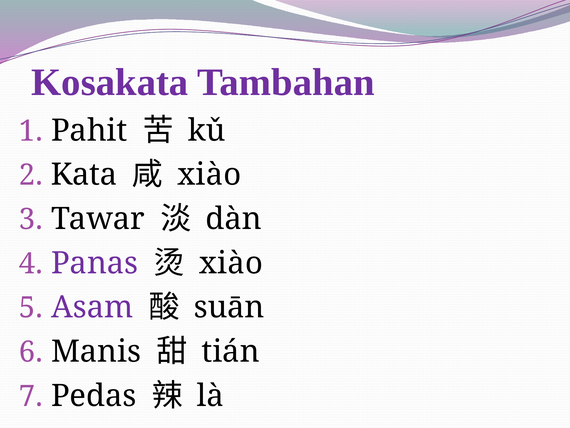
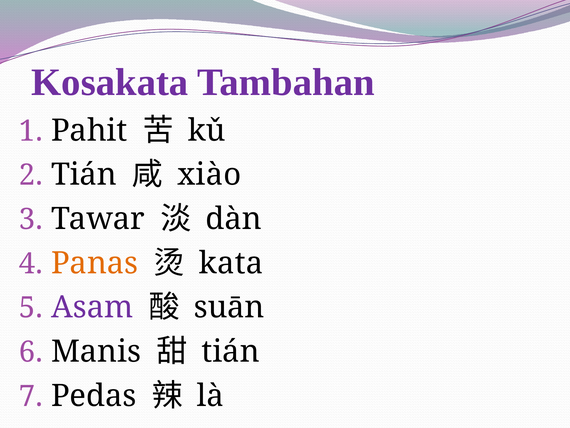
Kata at (84, 175): Kata -> Tián
Panas colour: purple -> orange
xiào at (231, 263): xiào -> kata
